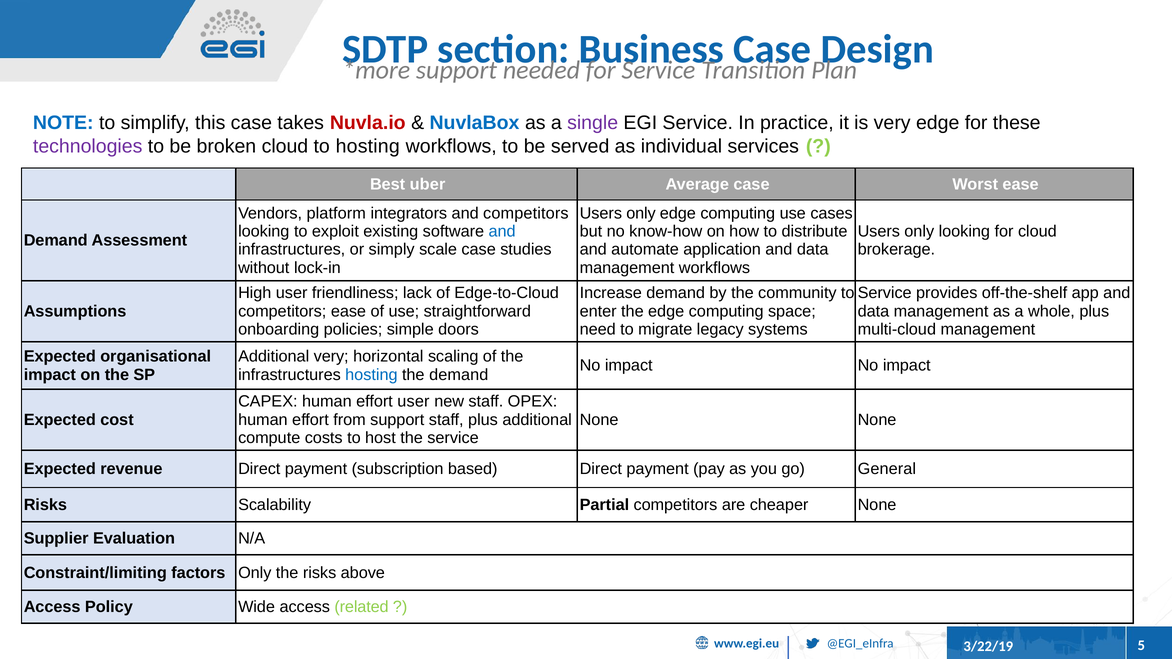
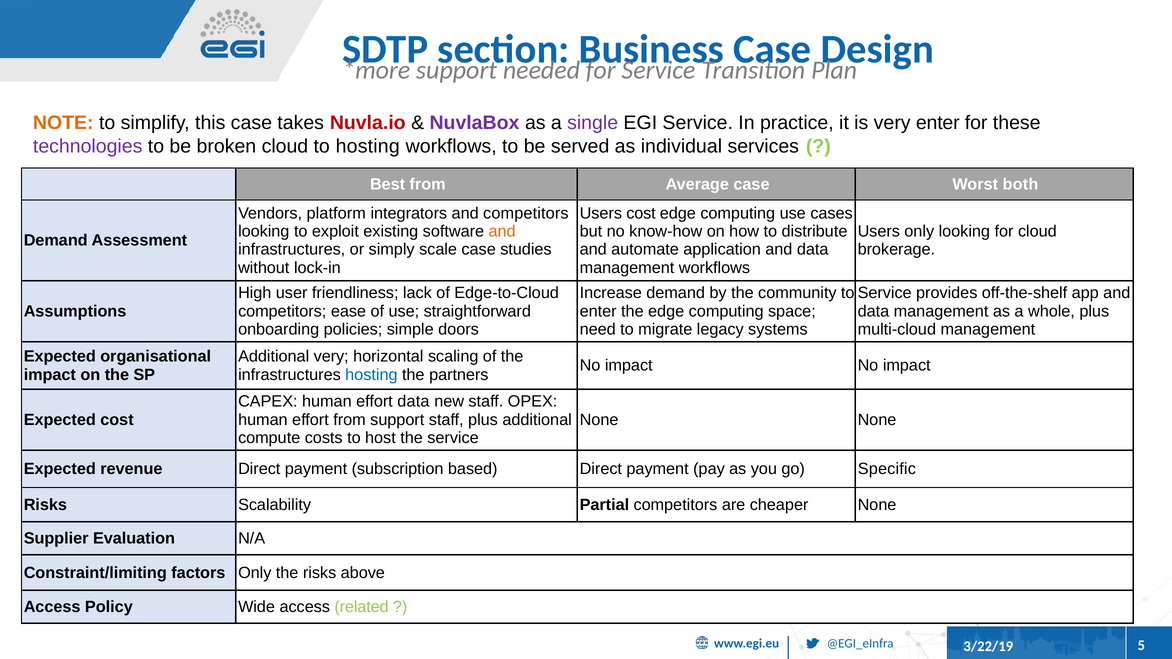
NOTE colour: blue -> orange
NuvlaBox colour: blue -> purple
very edge: edge -> enter
Best uber: uber -> from
Worst ease: ease -> both
only at (641, 213): only -> cost
and at (502, 231) colour: blue -> orange
the demand: demand -> partners
effort user: user -> data
General: General -> Specific
